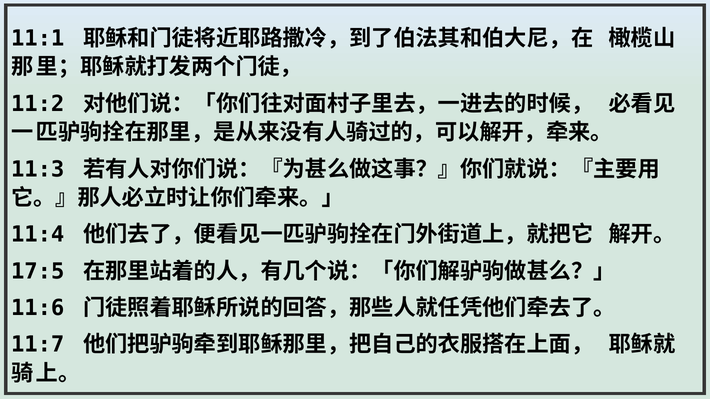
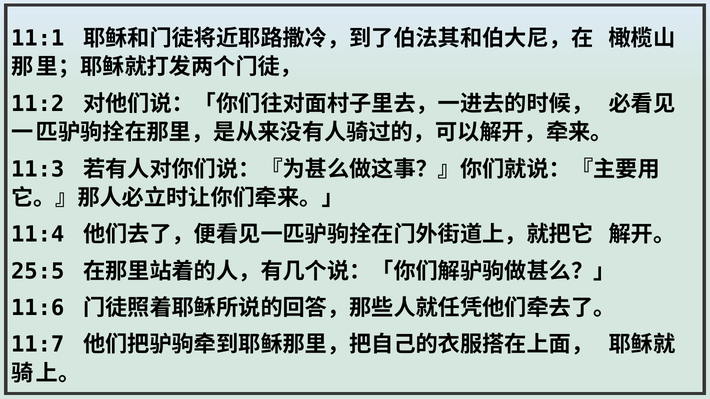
17:5: 17:5 -> 25:5
